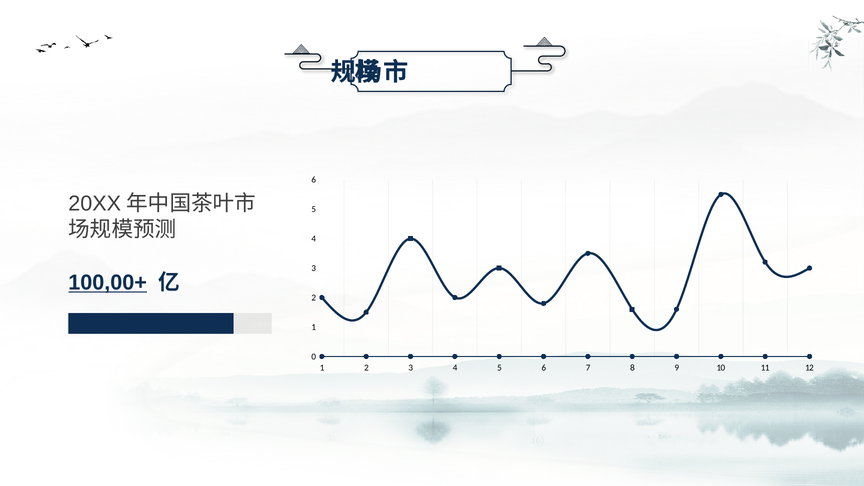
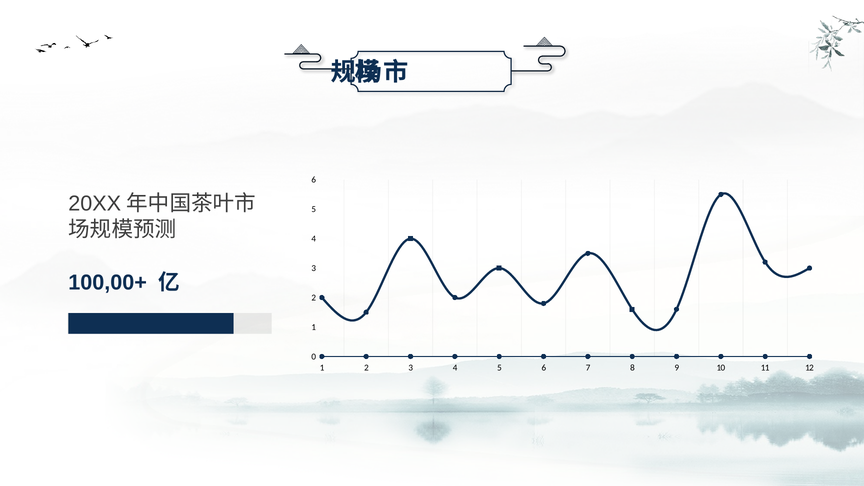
100,00+ underline: present -> none
